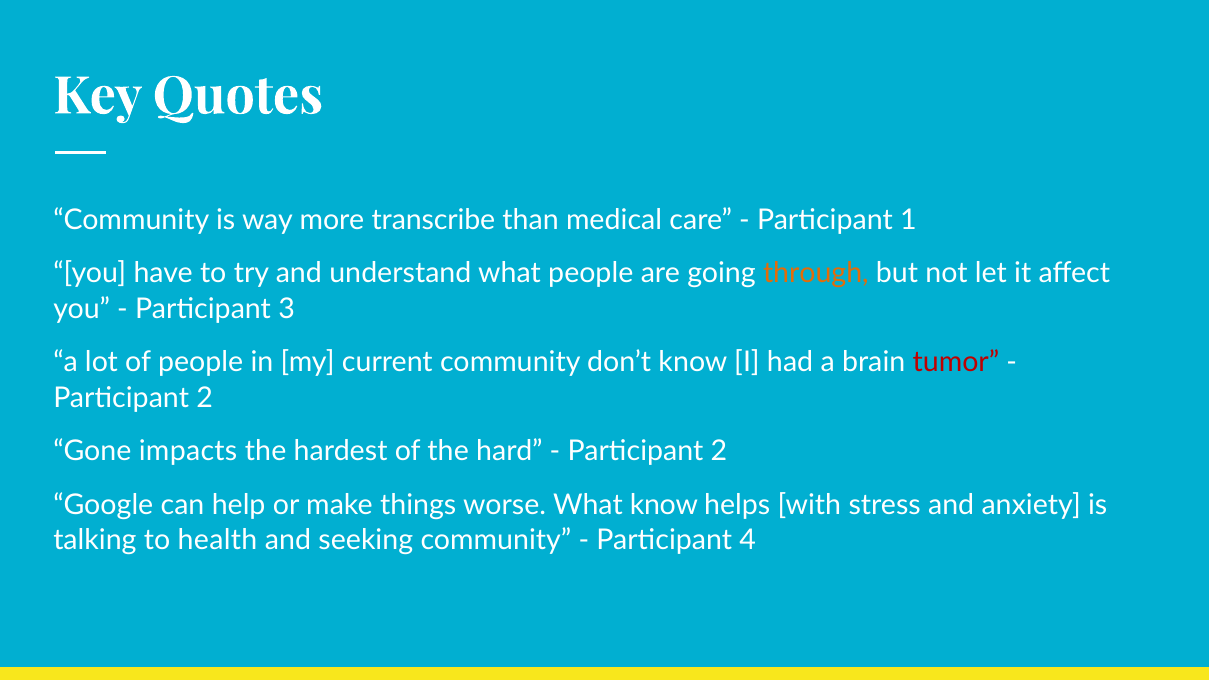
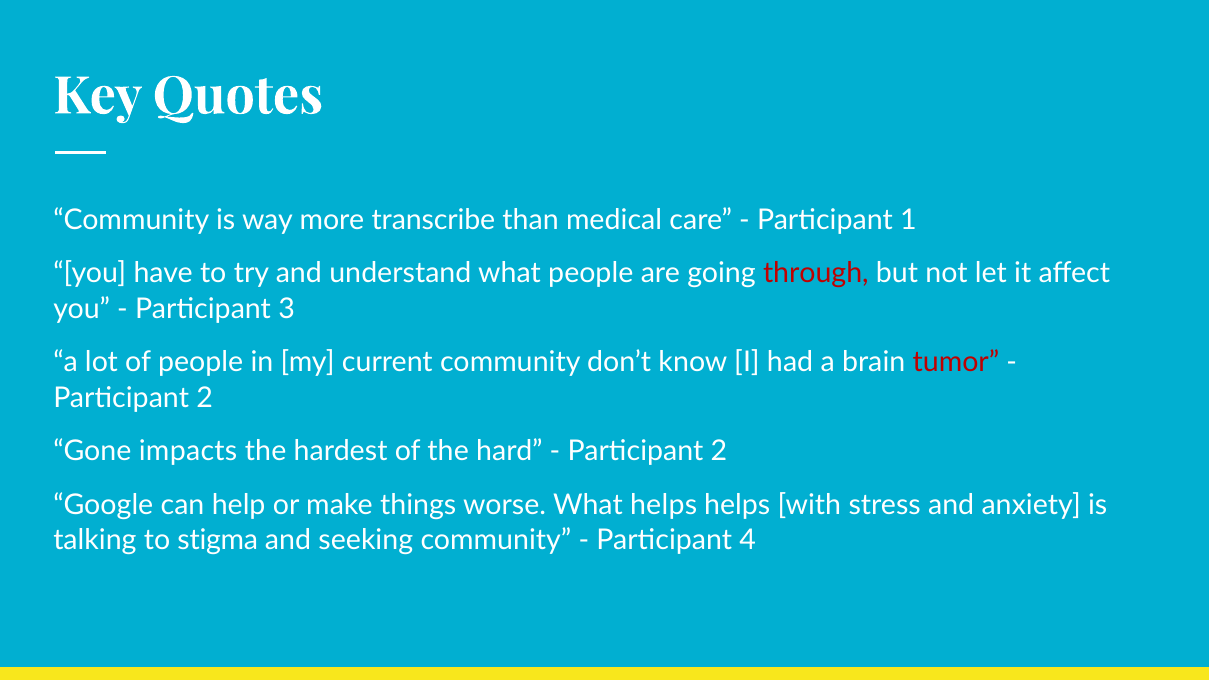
through colour: orange -> red
What know: know -> helps
health: health -> stigma
